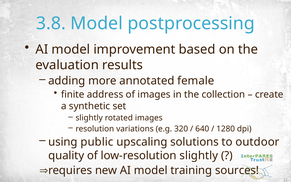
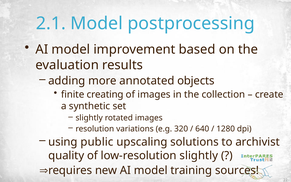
3.8: 3.8 -> 2.1
female: female -> objects
address: address -> creating
outdoor: outdoor -> archivist
